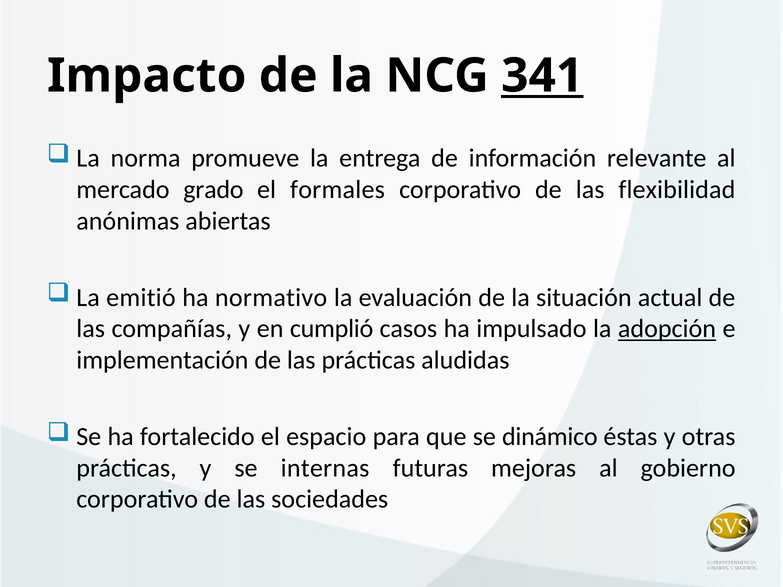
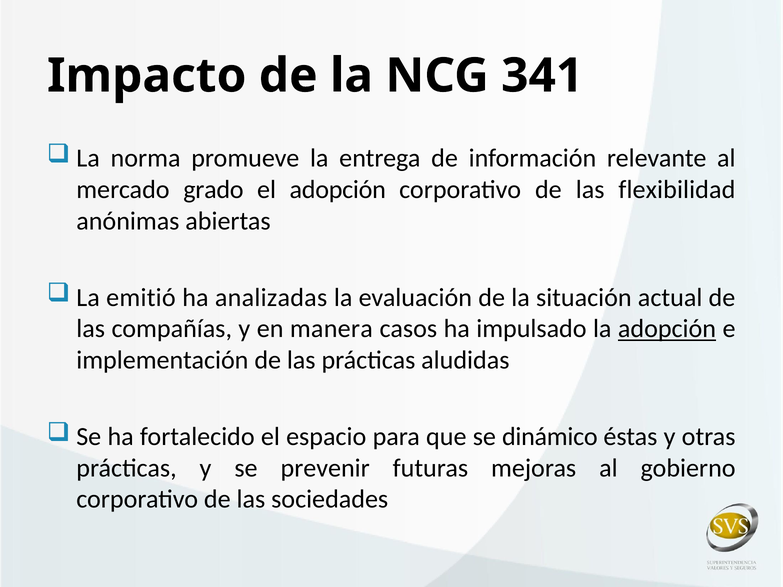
341 underline: present -> none
el formales: formales -> adopción
normativo: normativo -> analizadas
cumplió: cumplió -> manera
internas: internas -> prevenir
